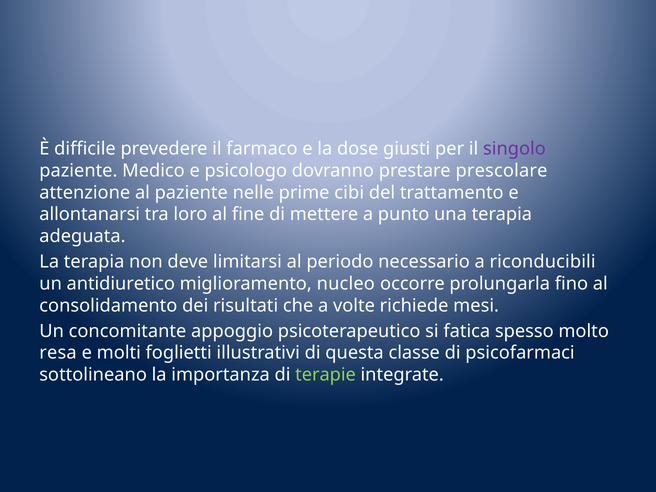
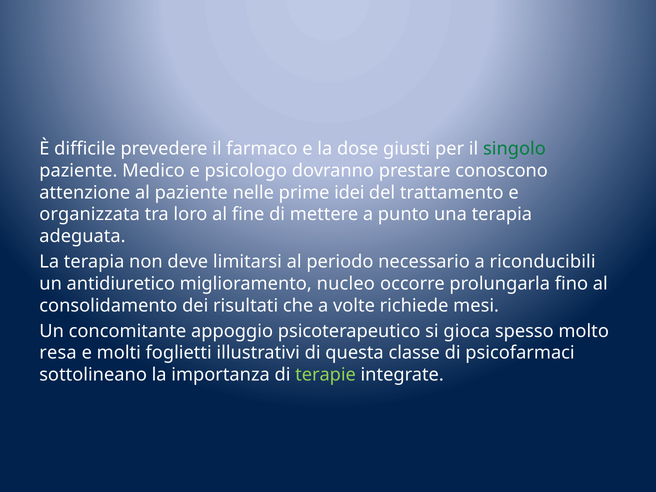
singolo colour: purple -> green
prescolare: prescolare -> conoscono
cibi: cibi -> idei
allontanarsi: allontanarsi -> organizzata
fatica: fatica -> gioca
